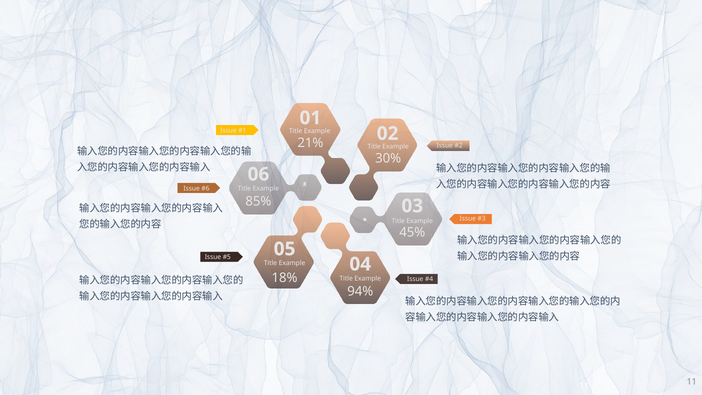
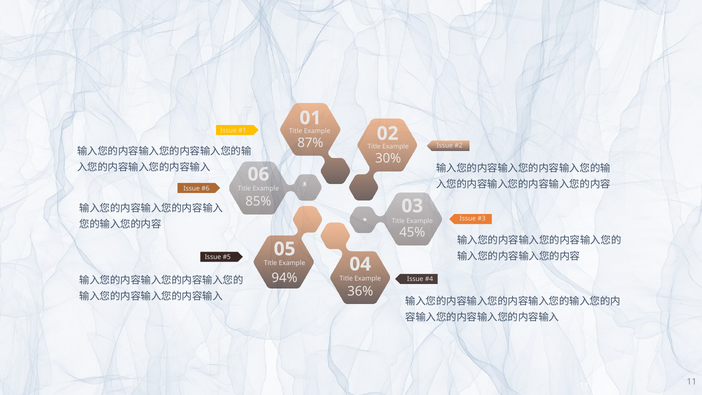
21%: 21% -> 87%
18%: 18% -> 94%
94%: 94% -> 36%
